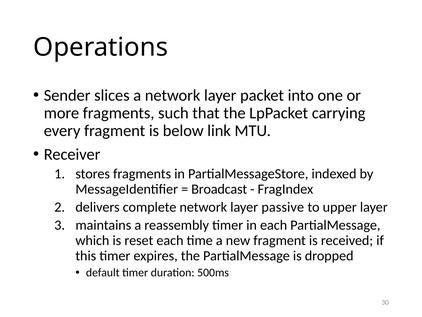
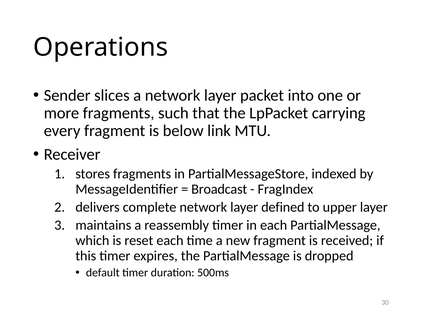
passive: passive -> defined
